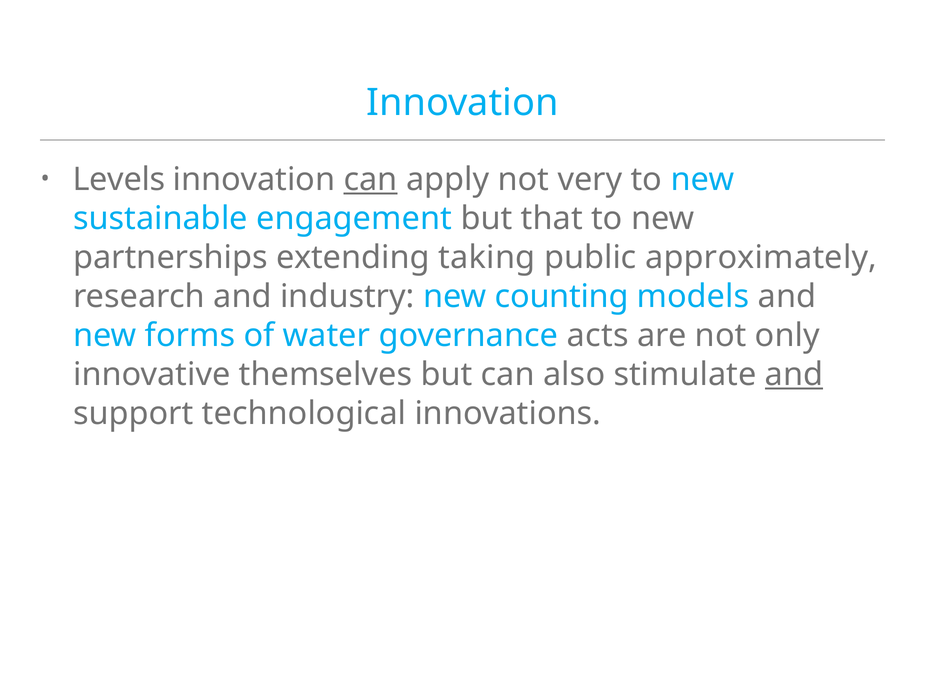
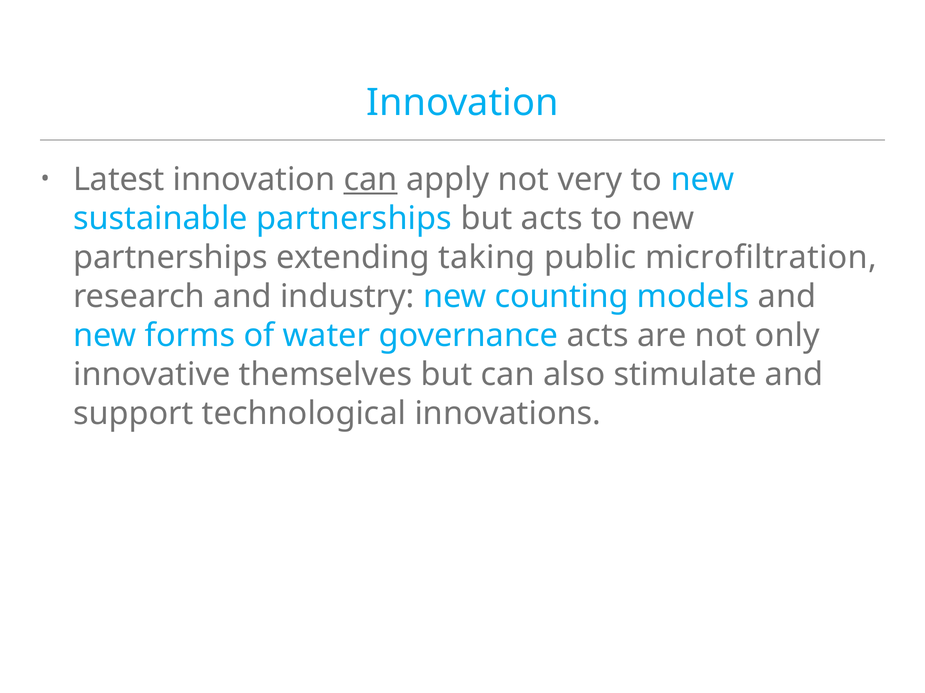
Levels: Levels -> Latest
sustainable engagement: engagement -> partnerships
but that: that -> acts
approximately: approximately -> microfiltration
and at (794, 375) underline: present -> none
